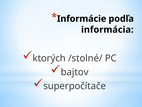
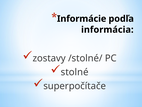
ktorých: ktorých -> zostavy
bajtov: bajtov -> stolné
